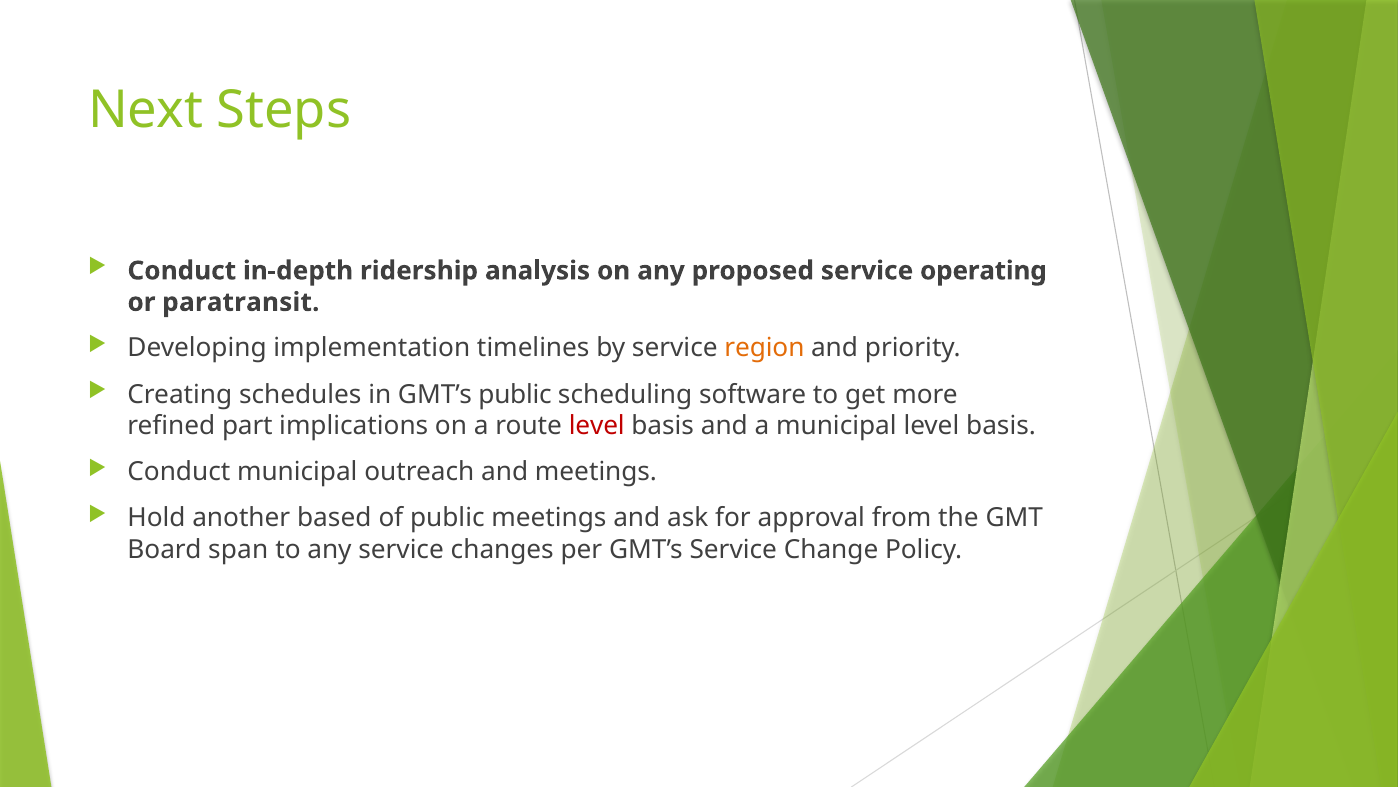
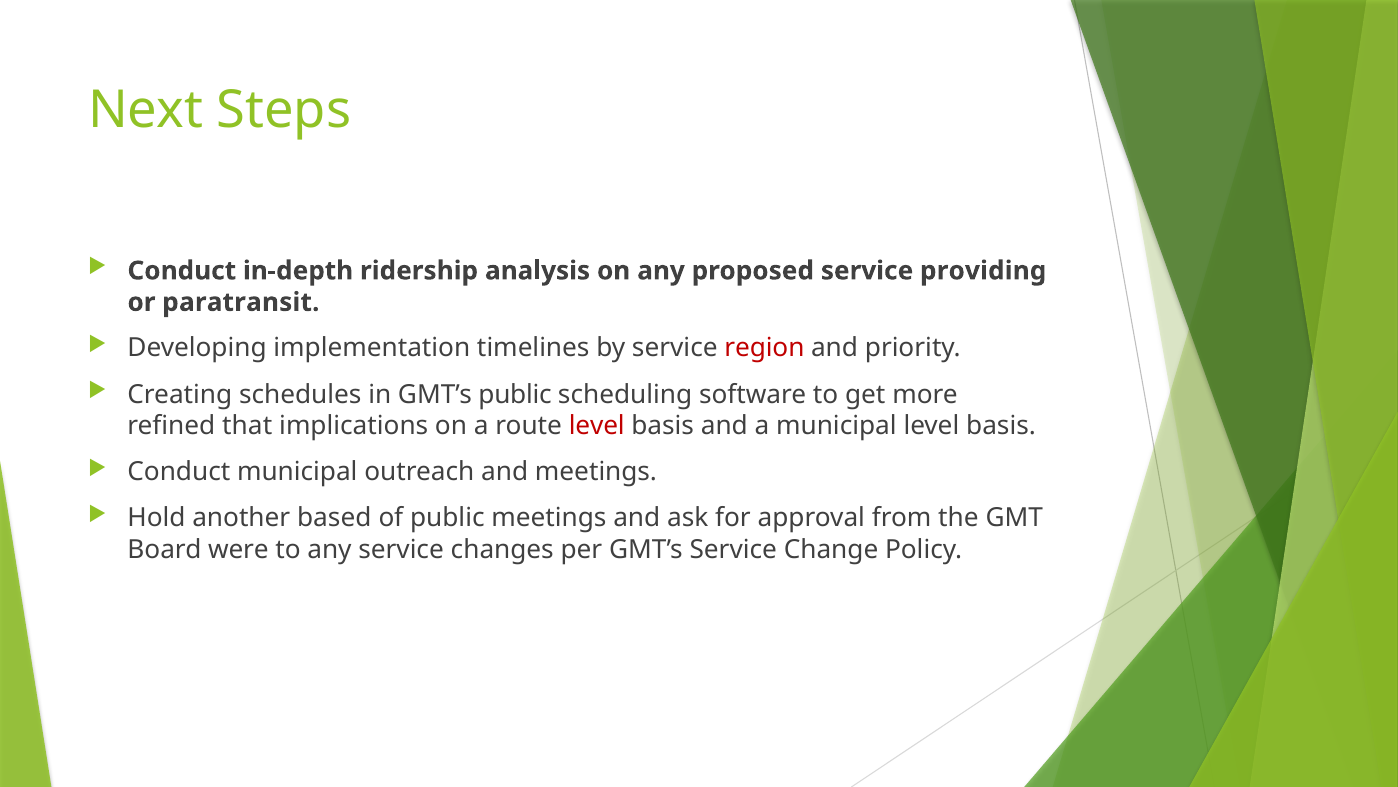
operating: operating -> providing
region colour: orange -> red
part: part -> that
span: span -> were
